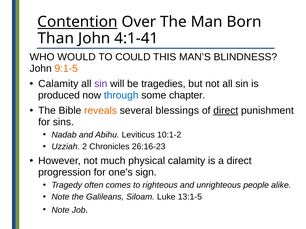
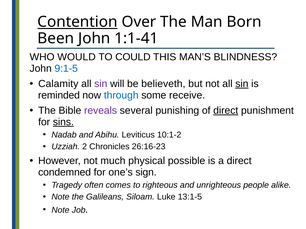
Than: Than -> Been
4:1-41: 4:1-41 -> 1:1-41
9:1-5 colour: orange -> blue
tragedies: tragedies -> believeth
sin at (242, 84) underline: none -> present
produced: produced -> reminded
chapter: chapter -> receive
reveals colour: orange -> purple
blessings: blessings -> punishing
sins underline: none -> present
physical calamity: calamity -> possible
progression: progression -> condemned
